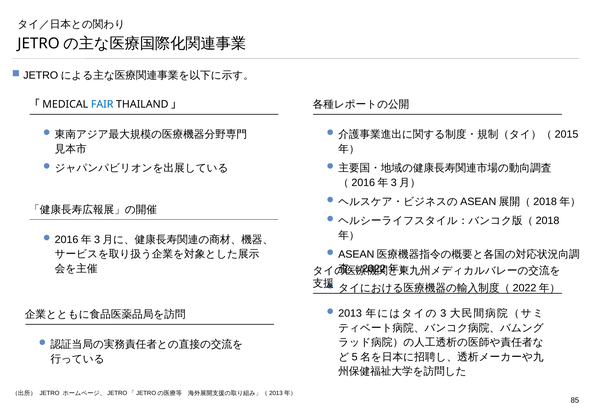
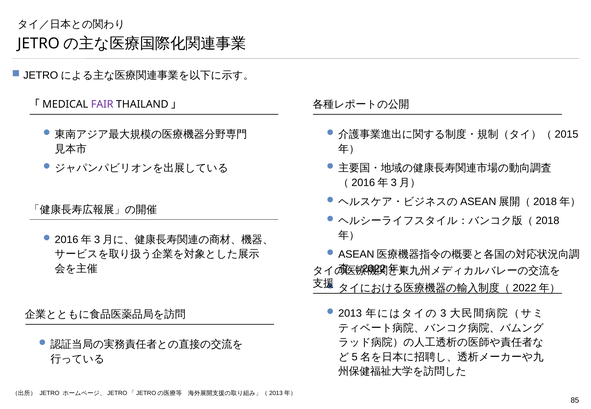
FAIR colour: blue -> purple
